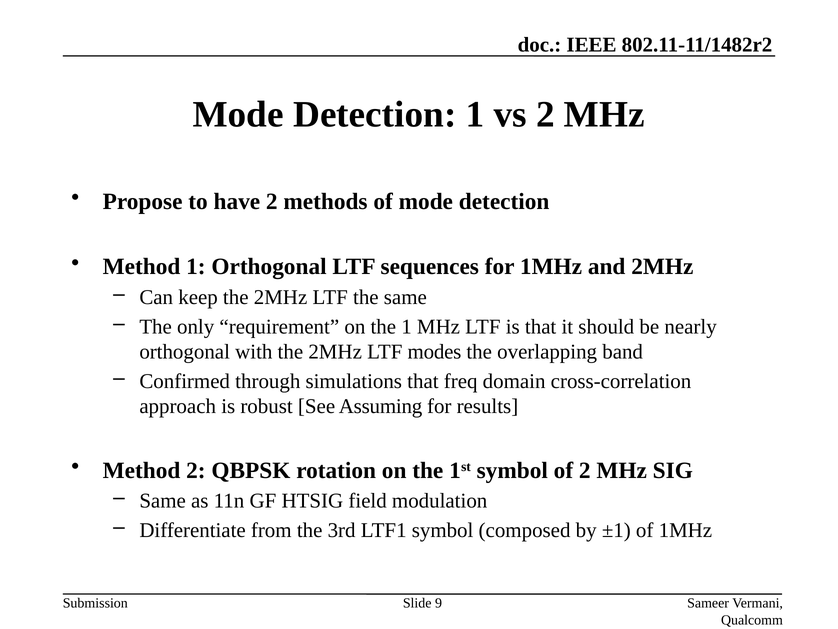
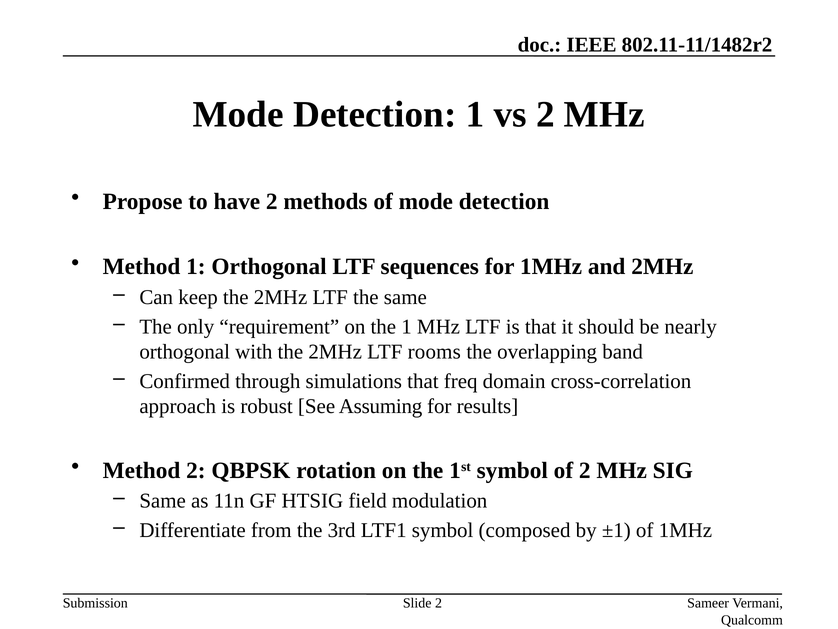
modes: modes -> rooms
Slide 9: 9 -> 2
